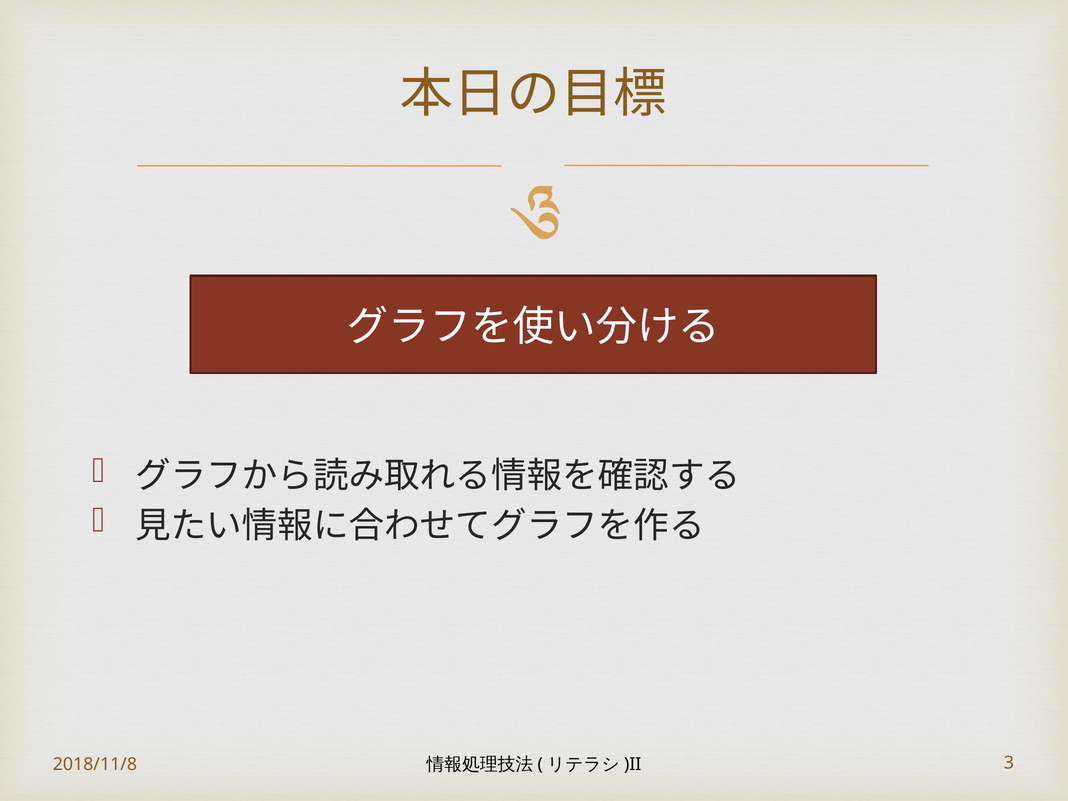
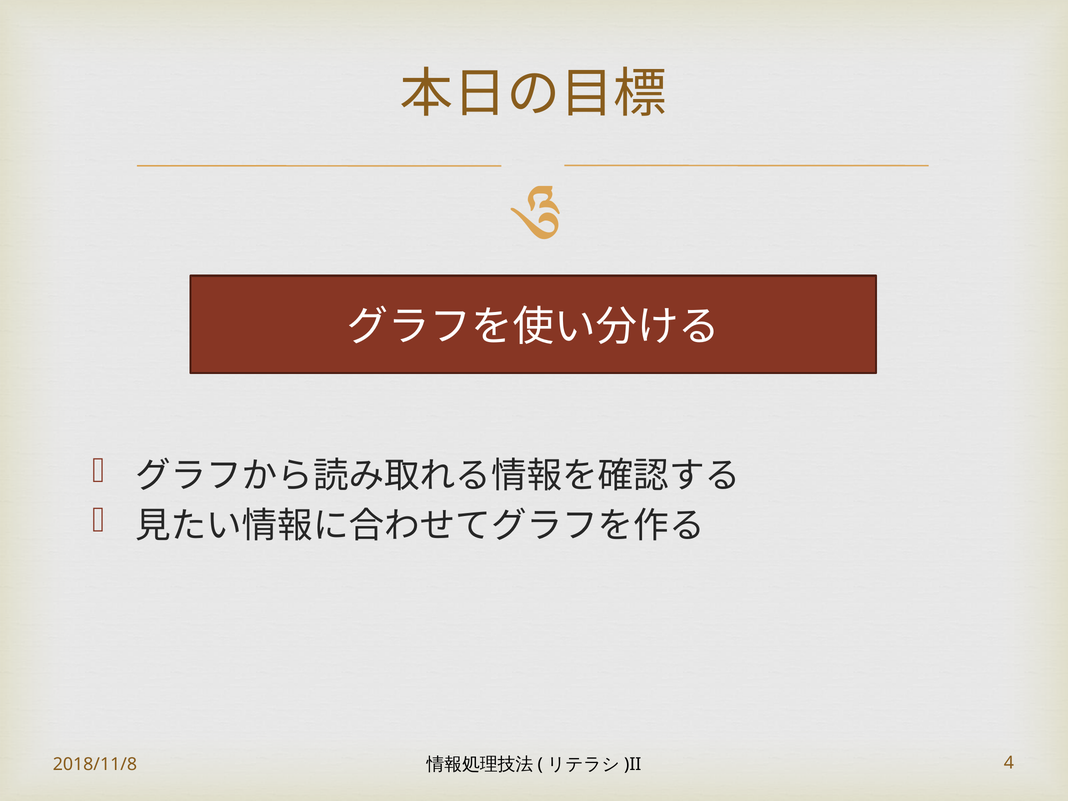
3: 3 -> 4
